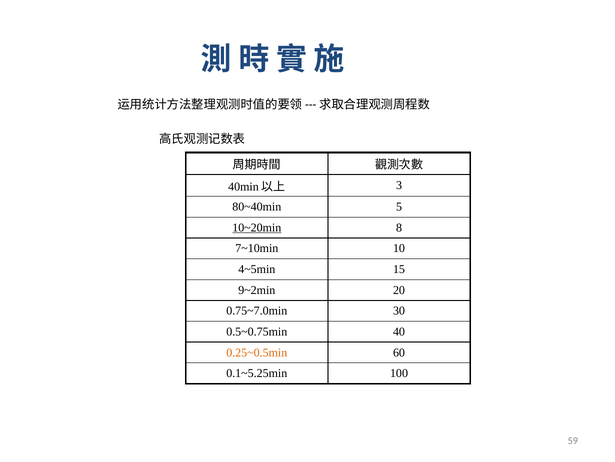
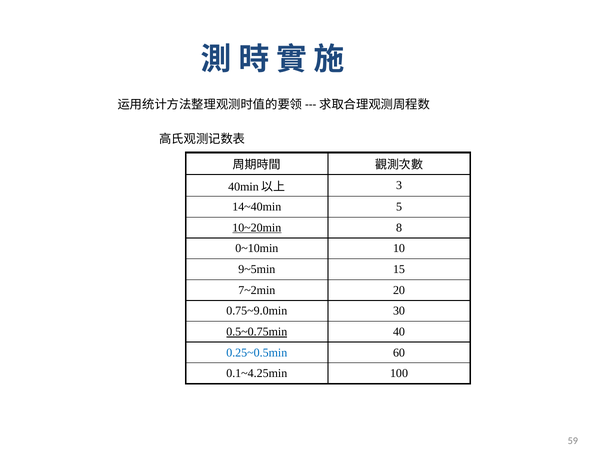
80~40min: 80~40min -> 14~40min
7~10min: 7~10min -> 0~10min
4~5min: 4~5min -> 9~5min
9~2min: 9~2min -> 7~2min
0.75~7.0min: 0.75~7.0min -> 0.75~9.0min
0.5~0.75min underline: none -> present
0.25~0.5min colour: orange -> blue
0.1~5.25min: 0.1~5.25min -> 0.1~4.25min
